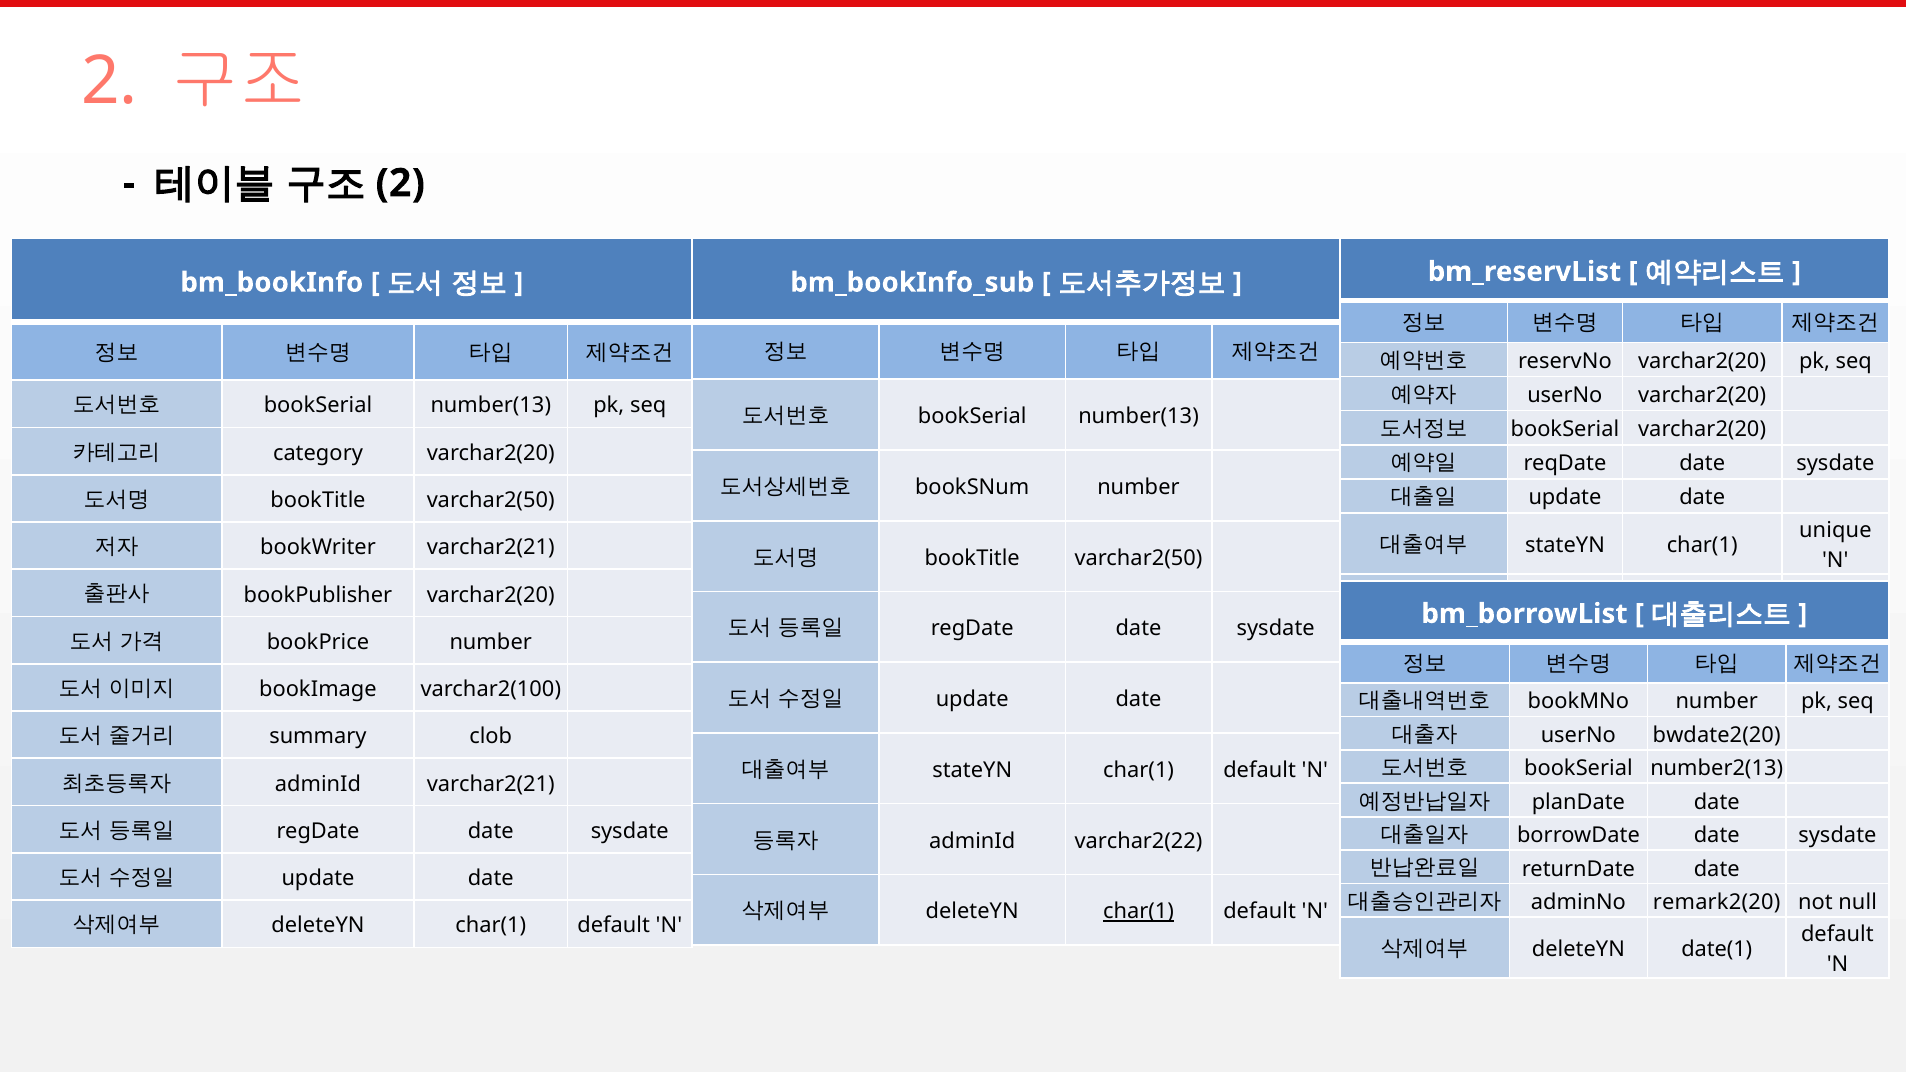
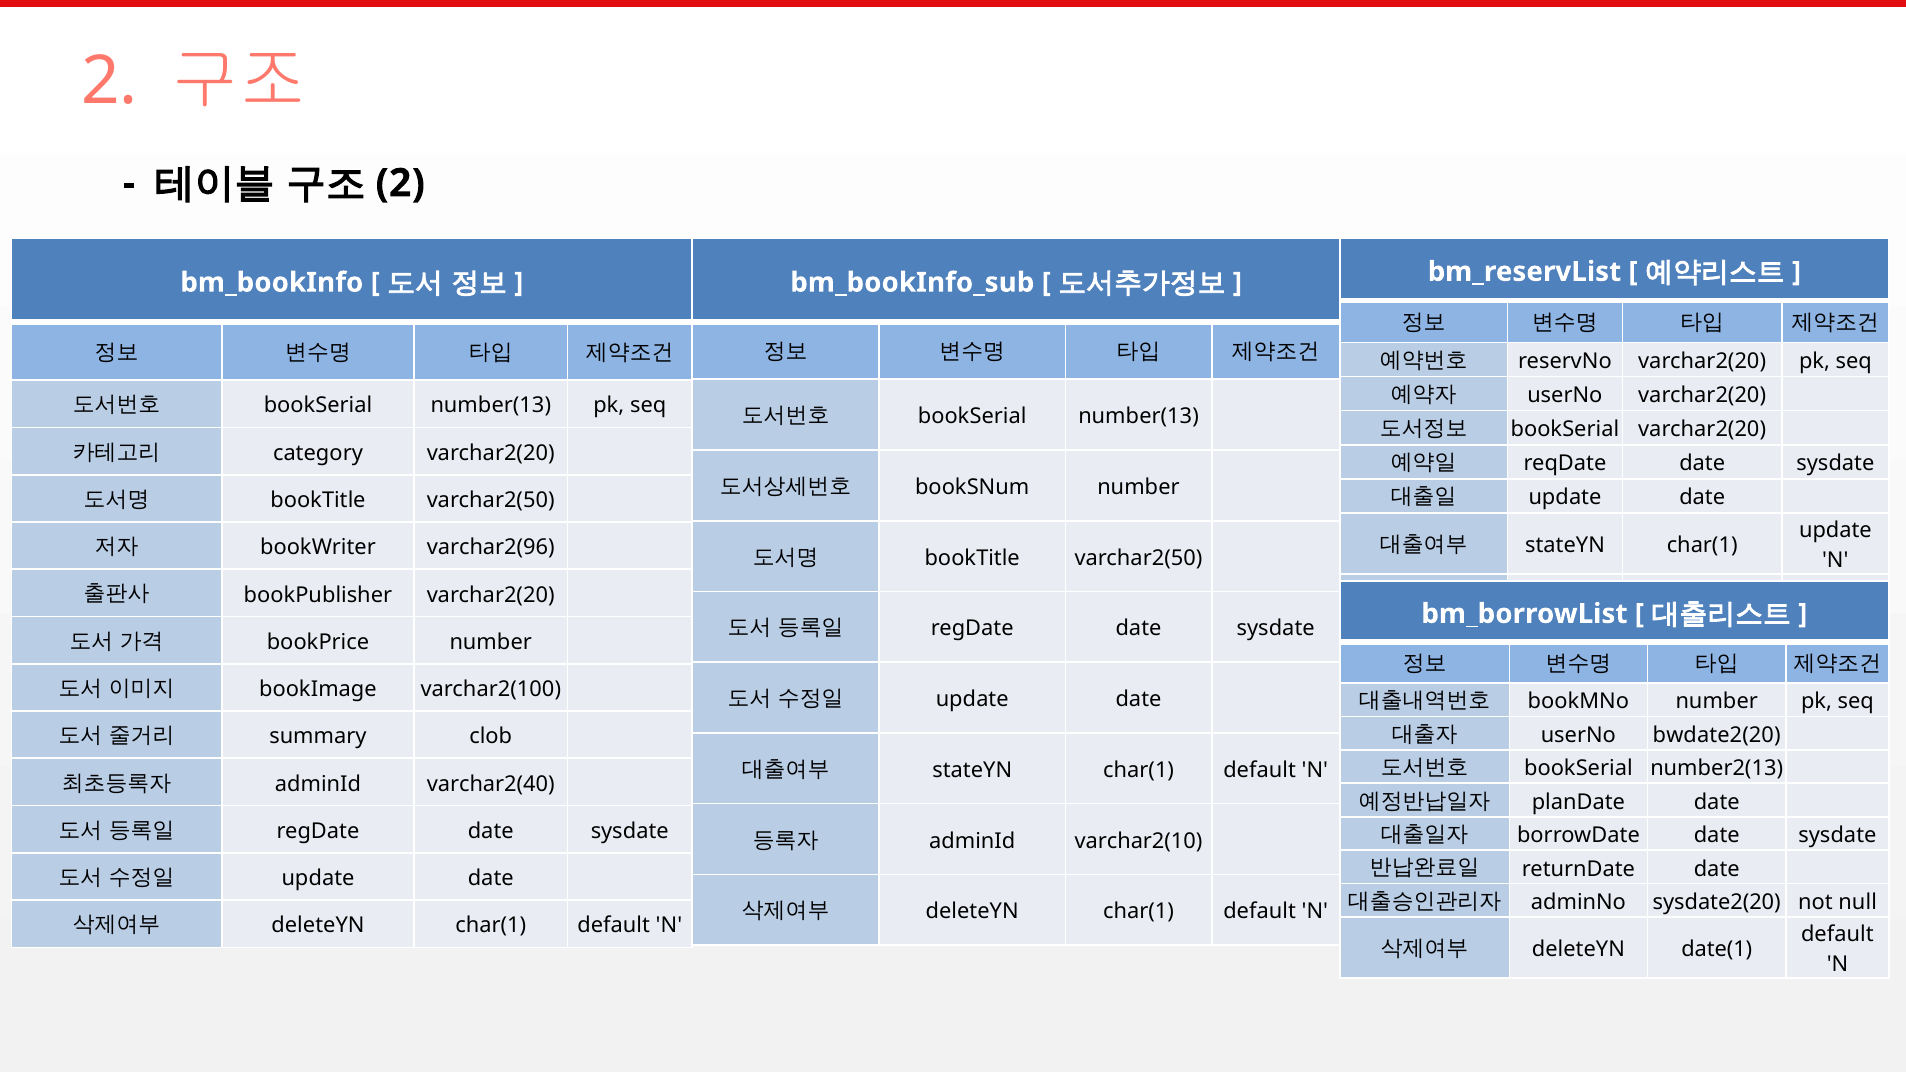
unique at (1835, 531): unique -> update
bookWriter varchar2(21: varchar2(21 -> varchar2(96
adminId varchar2(21: varchar2(21 -> varchar2(40
varchar2(22: varchar2(22 -> varchar2(10
remark2(20: remark2(20 -> sysdate2(20
char(1 at (1139, 912) underline: present -> none
